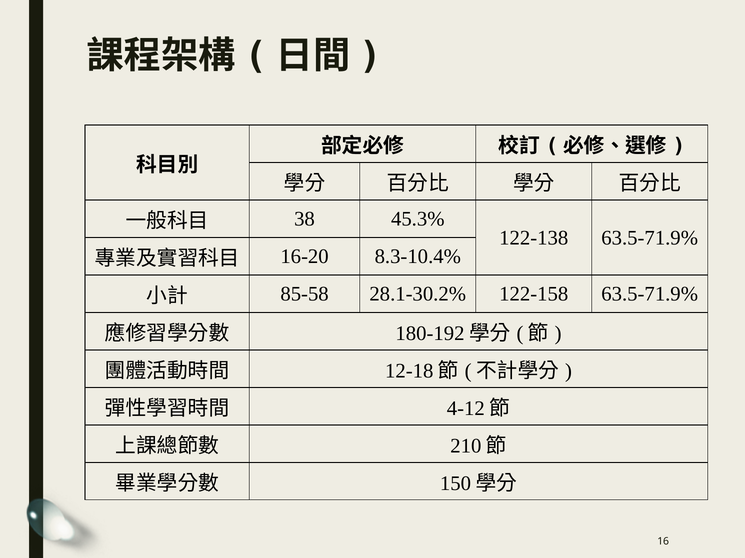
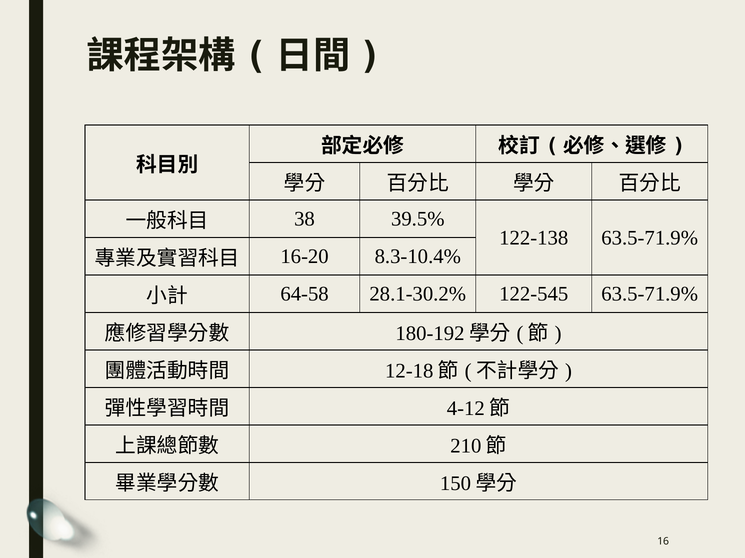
45.3%: 45.3% -> 39.5%
85-58: 85-58 -> 64-58
122-158: 122-158 -> 122-545
